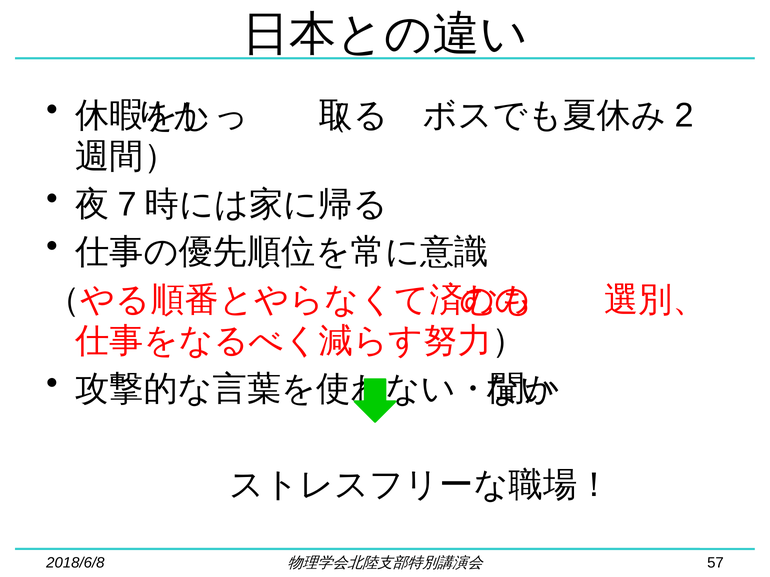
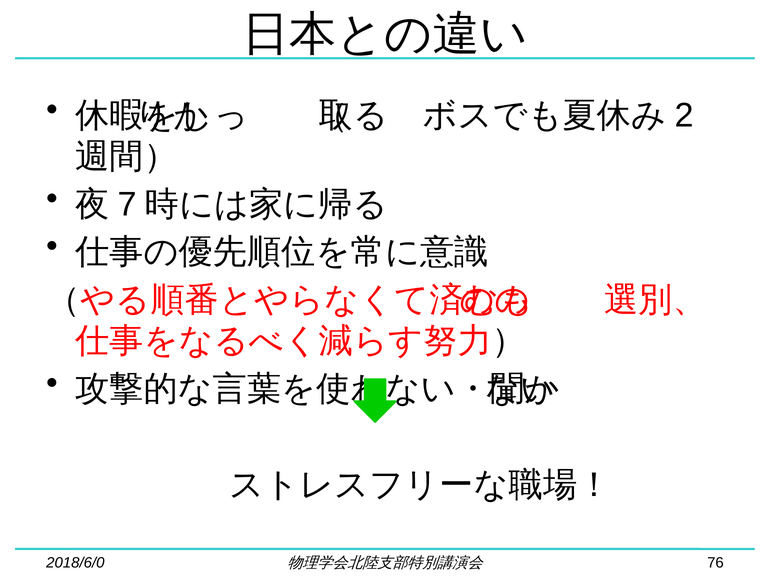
2018/6/8: 2018/6/8 -> 2018/6/0
57: 57 -> 76
